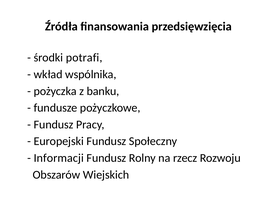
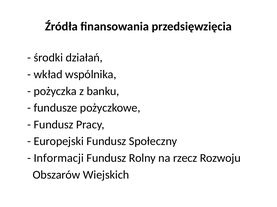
potrafi: potrafi -> działań
